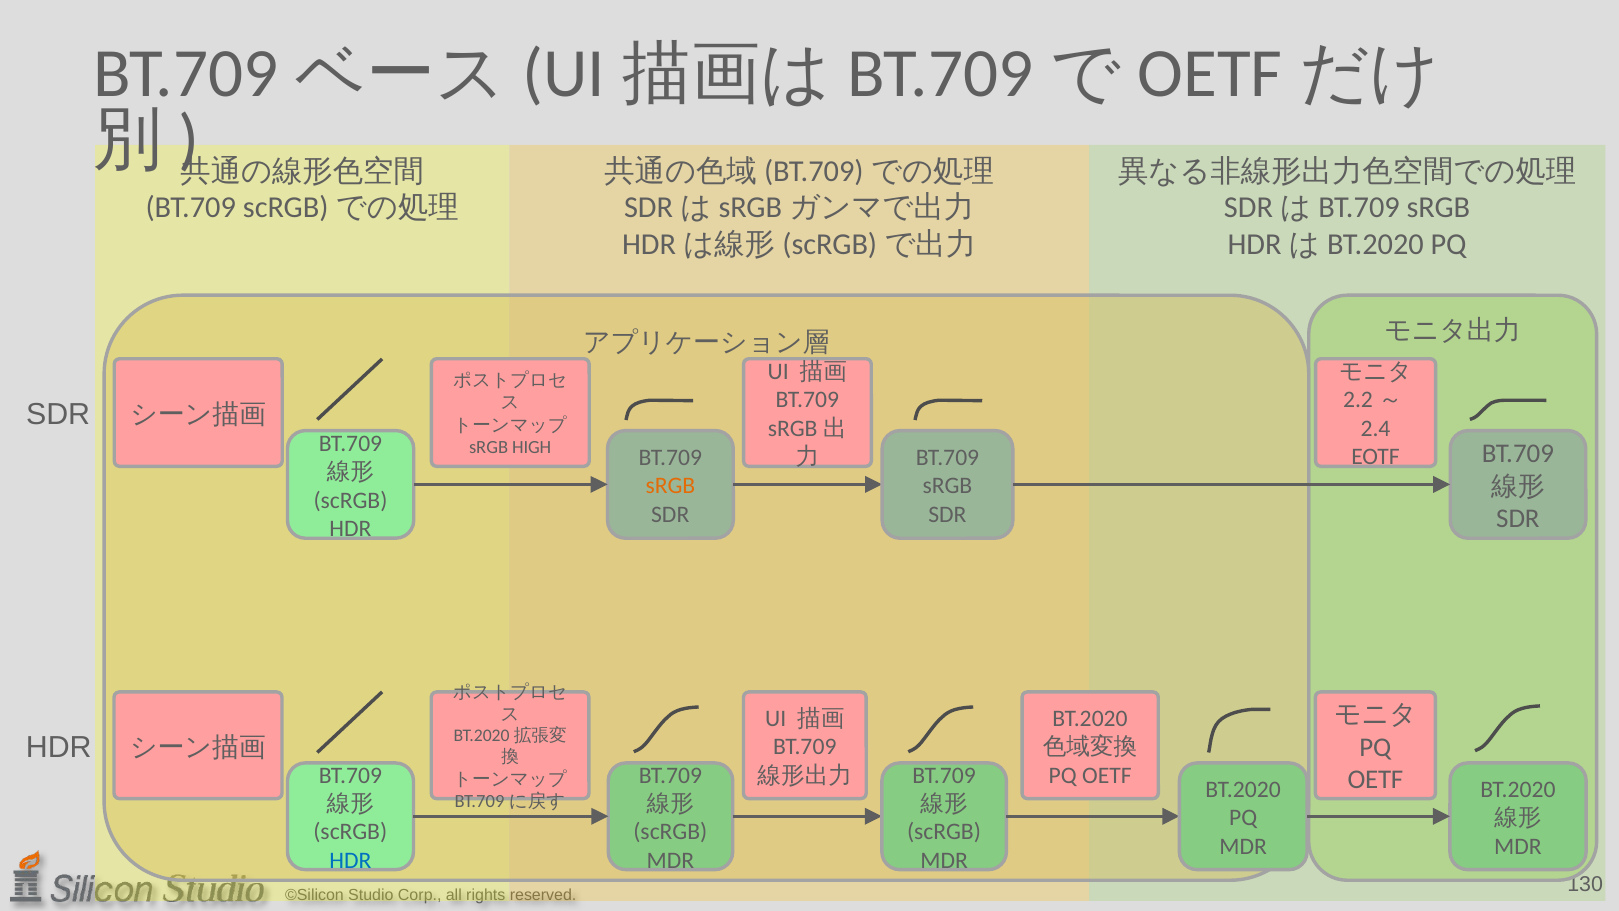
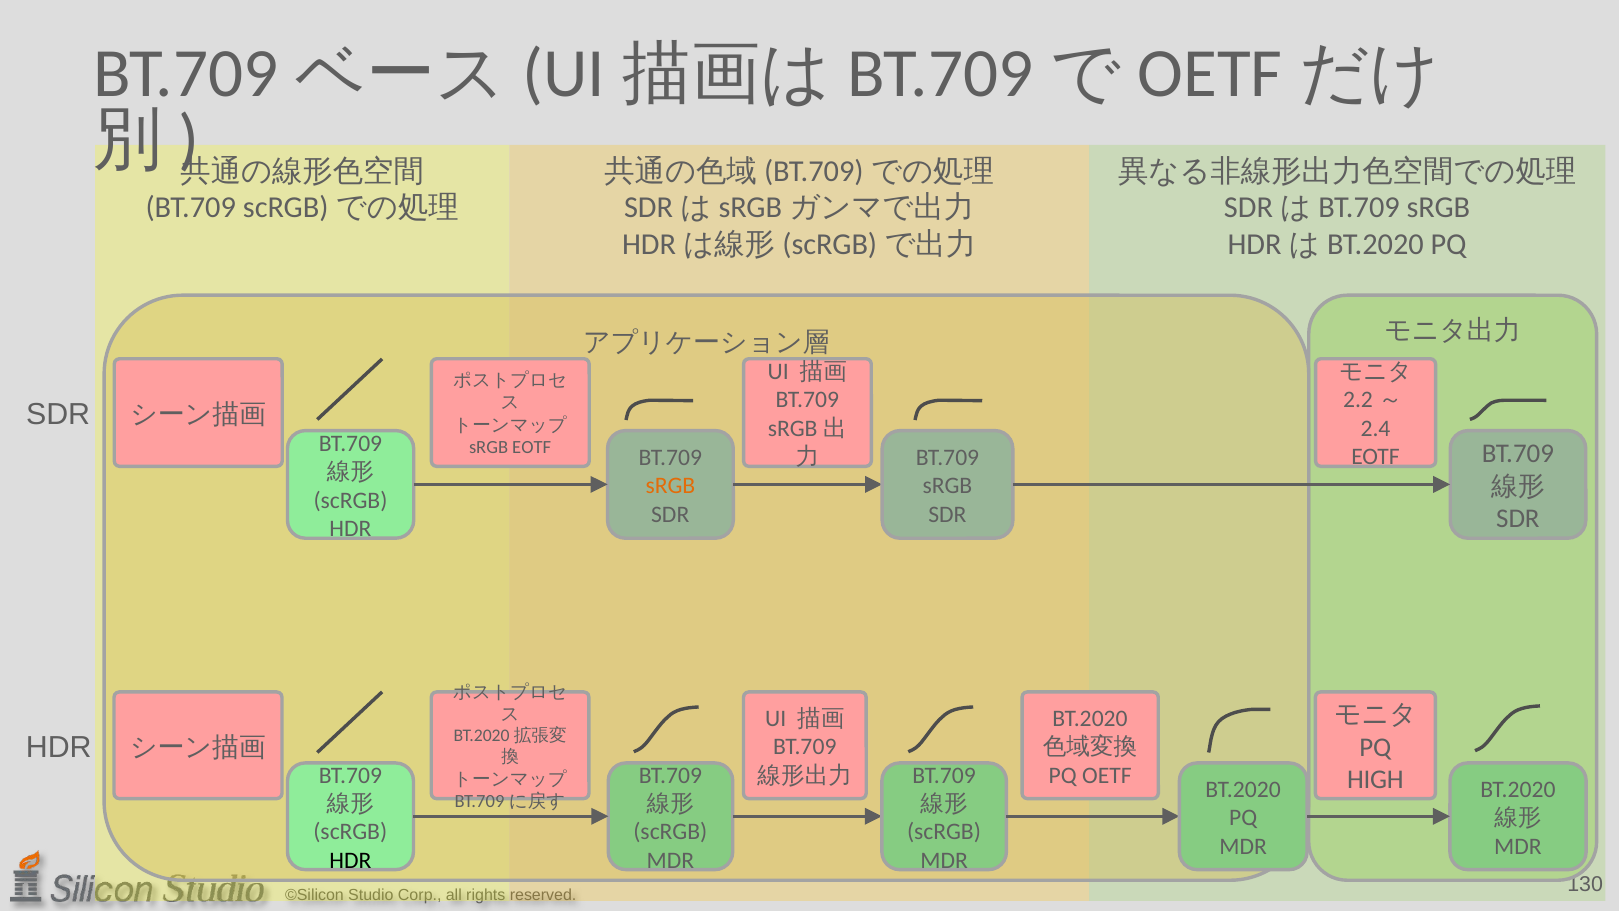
sRGB HIGH: HIGH -> EOTF
OETF at (1375, 779): OETF -> HIGH
HDR at (350, 860) colour: blue -> black
